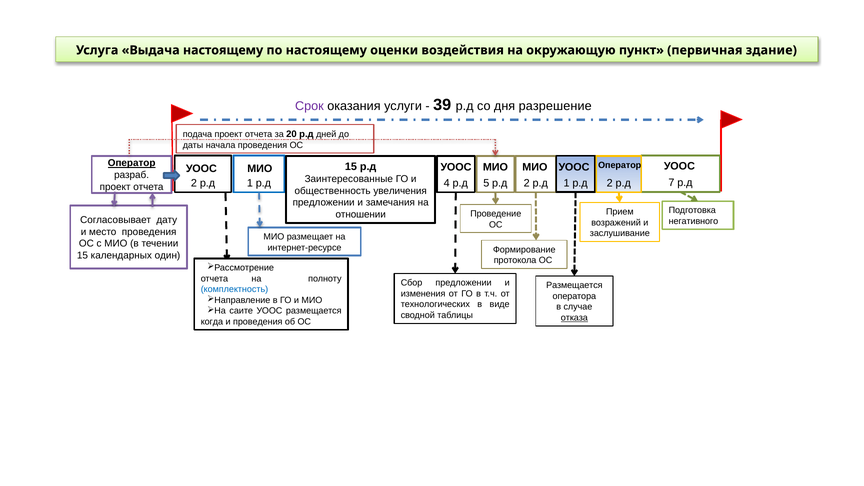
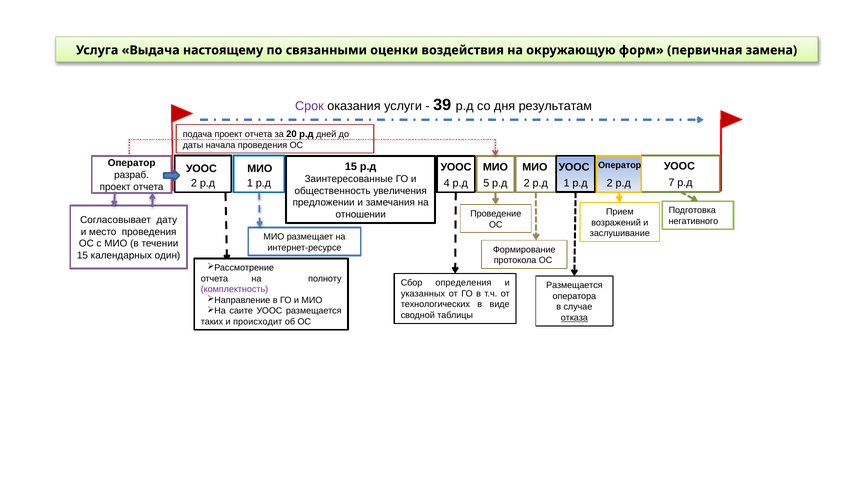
по настоящему: настоящему -> связанными
пункт: пункт -> форм
здание: здание -> замена
разрешение: разрешение -> результатам
Оператор at (132, 163) underline: present -> none
Сбор предложении: предложении -> определения
комплектность colour: blue -> purple
изменения: изменения -> указанных
когда: когда -> таких
и проведения: проведения -> происходит
